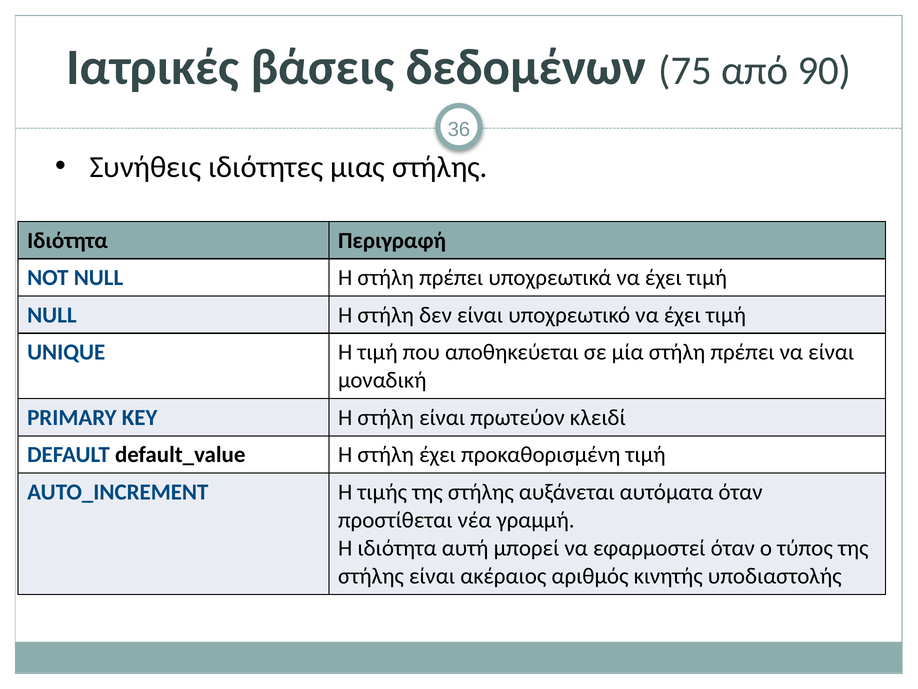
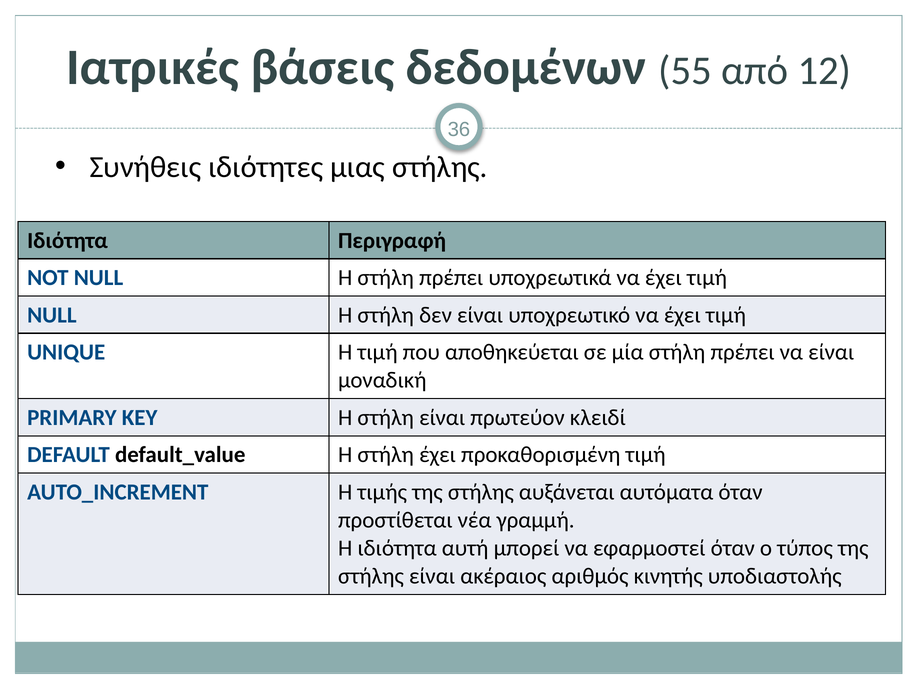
75: 75 -> 55
90: 90 -> 12
